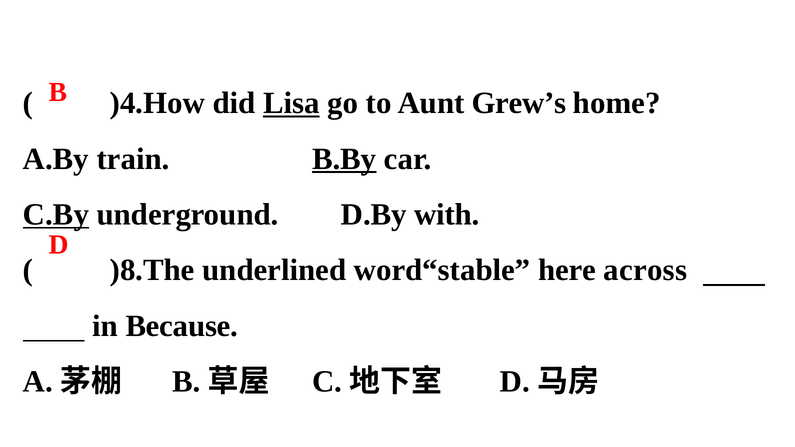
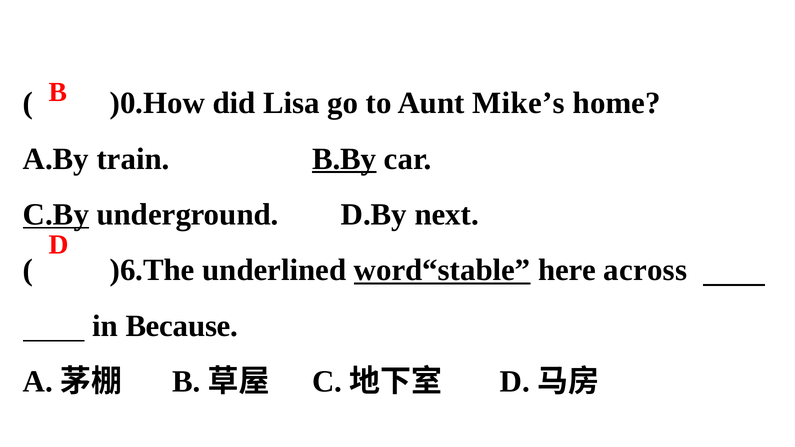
)4.How: )4.How -> )0.How
Lisa underline: present -> none
Grew’s: Grew’s -> Mike’s
with: with -> next
)8.The: )8.The -> )6.The
word“stable underline: none -> present
